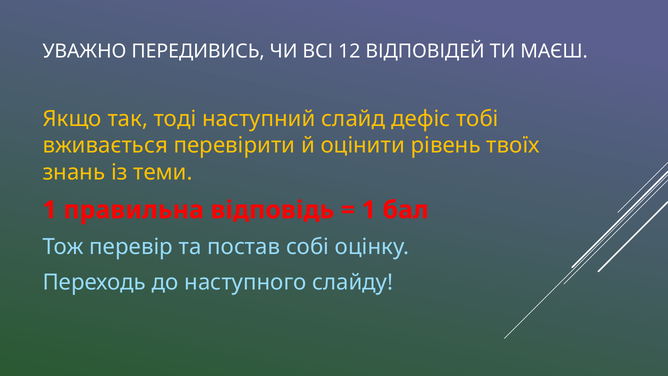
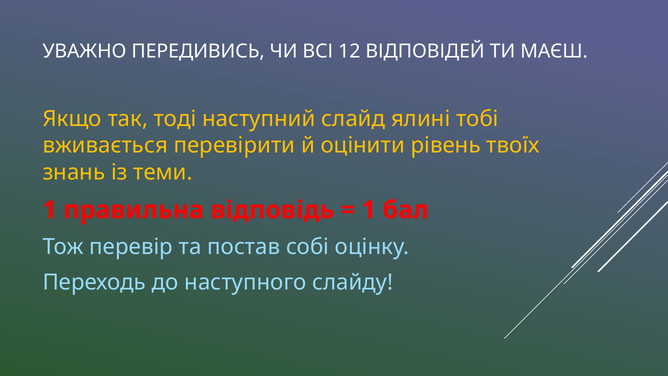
дефіс: дефіс -> ялині
